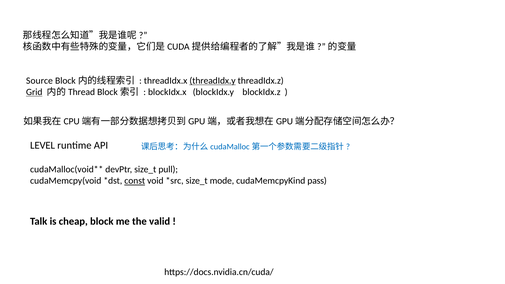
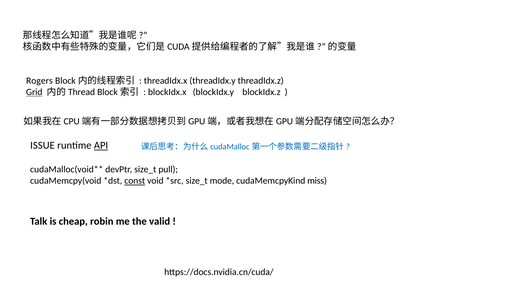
Source: Source -> Rogers
threadIdx.y underline: present -> none
LEVEL: LEVEL -> ISSUE
API underline: none -> present
pass: pass -> miss
block: block -> robin
